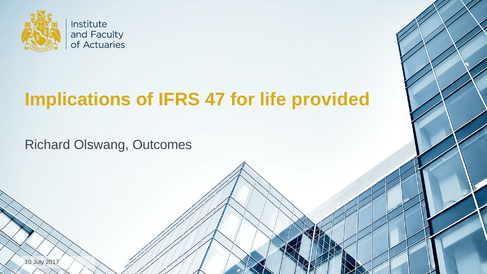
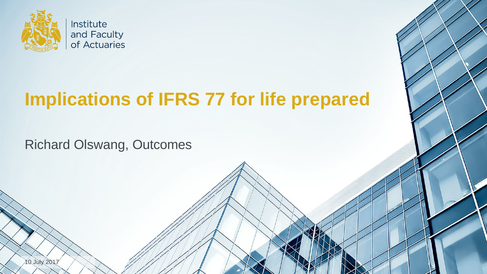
47: 47 -> 77
provided: provided -> prepared
